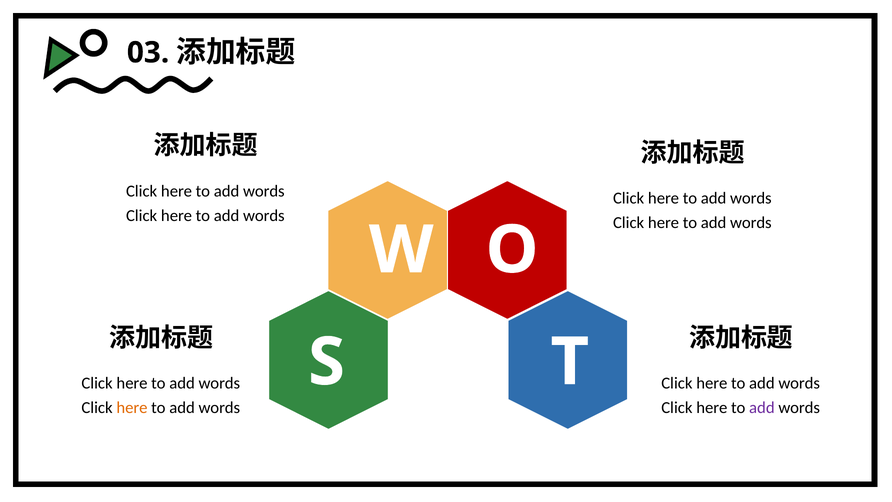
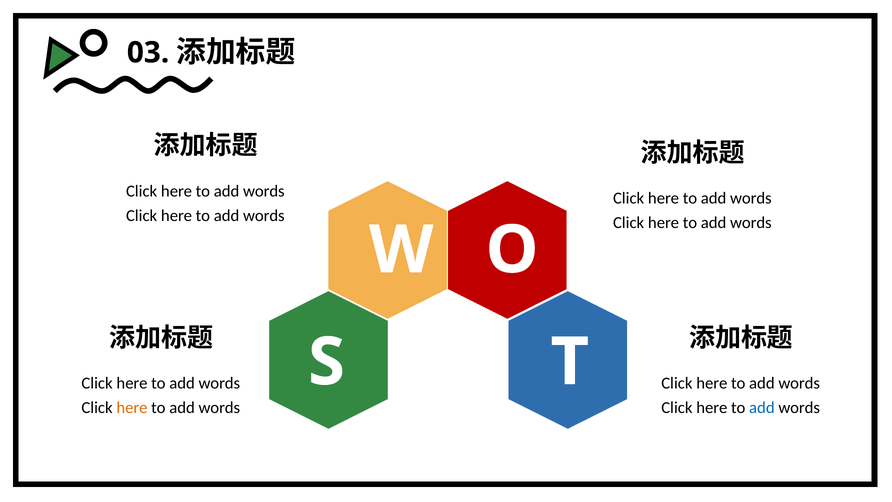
add at (762, 408) colour: purple -> blue
